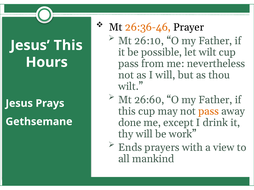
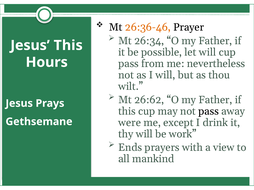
26:10: 26:10 -> 26:34
let wilt: wilt -> will
26:60: 26:60 -> 26:62
pass at (209, 111) colour: orange -> black
done: done -> were
